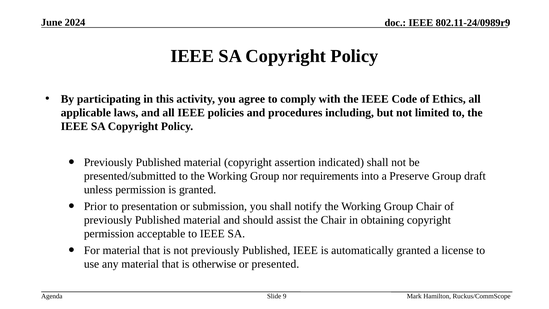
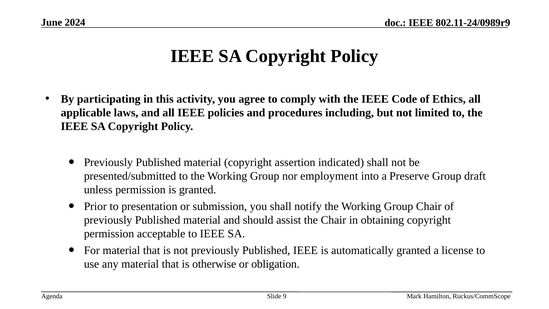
requirements: requirements -> employment
presented: presented -> obligation
